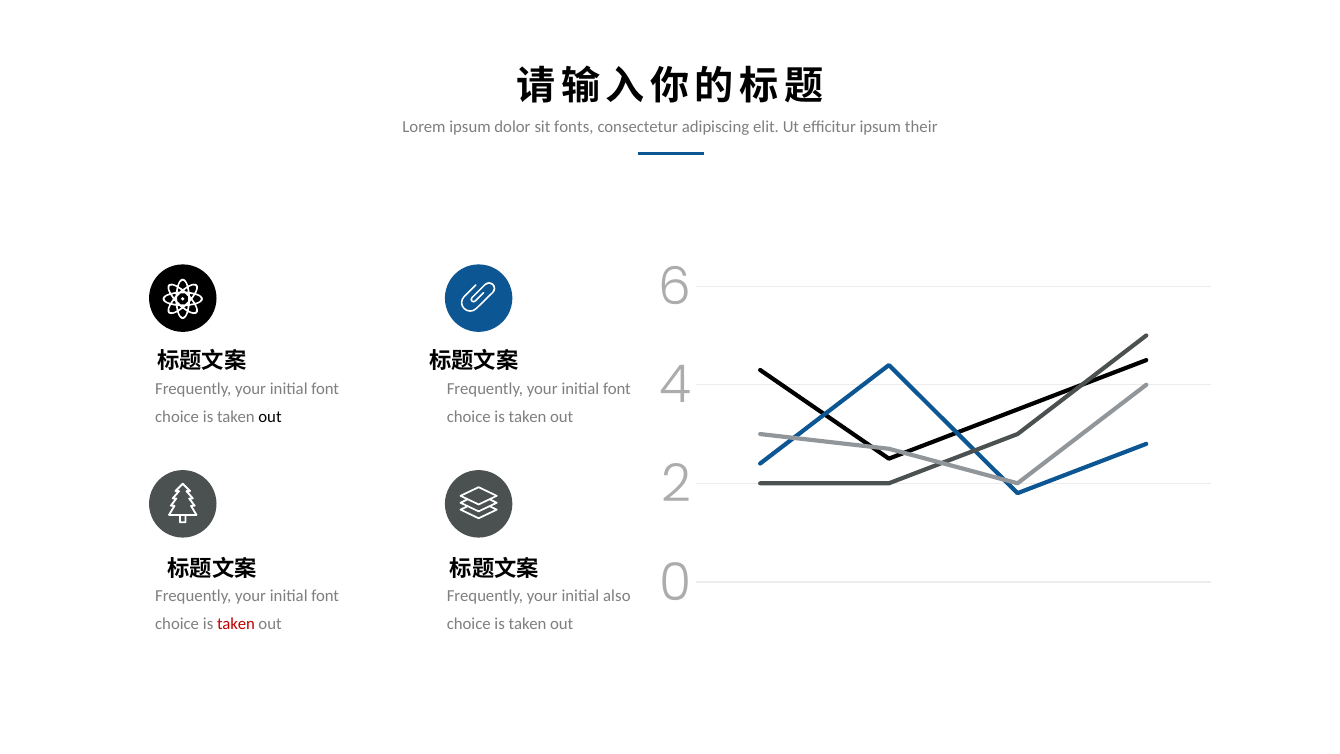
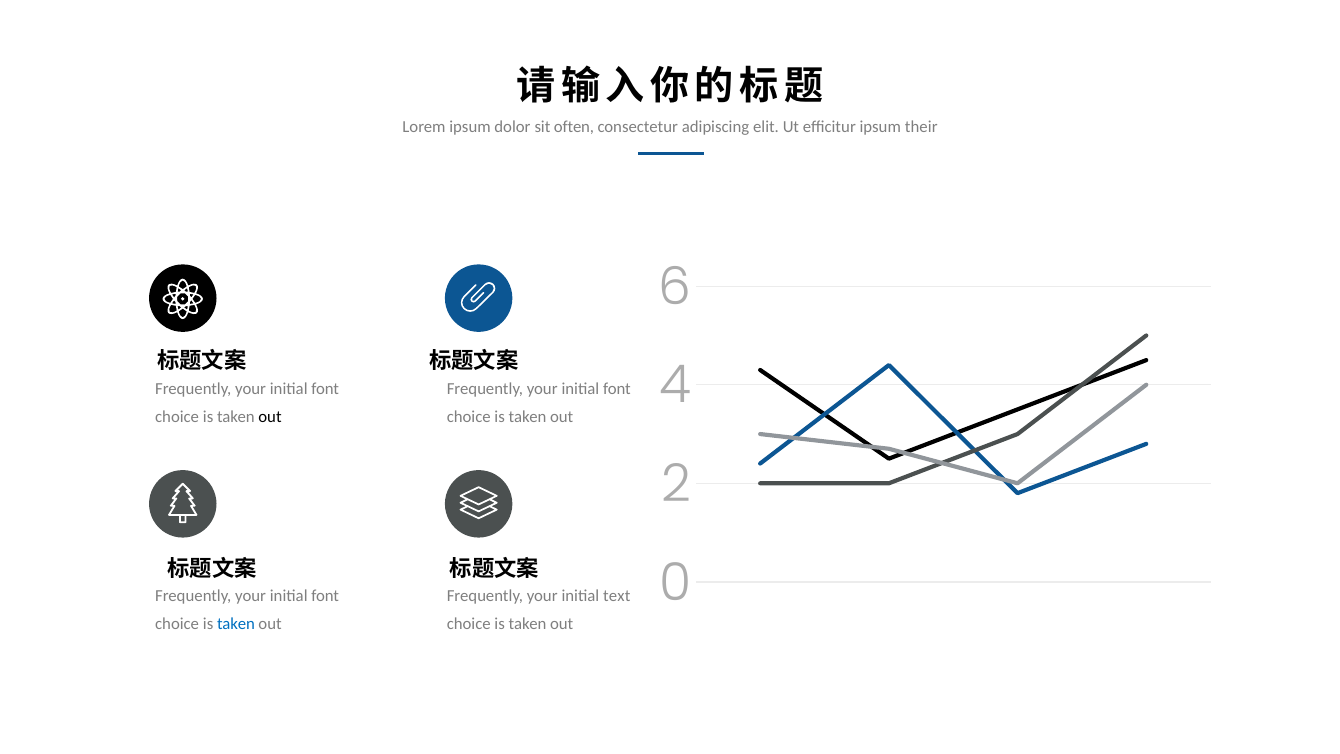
fonts: fonts -> often
also: also -> text
taken at (236, 624) colour: red -> blue
